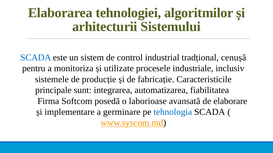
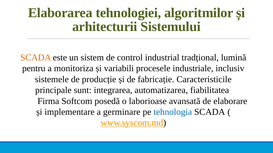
SCADA at (36, 58) colour: blue -> orange
cenușă: cenușă -> lumină
utilizate: utilizate -> variabili
